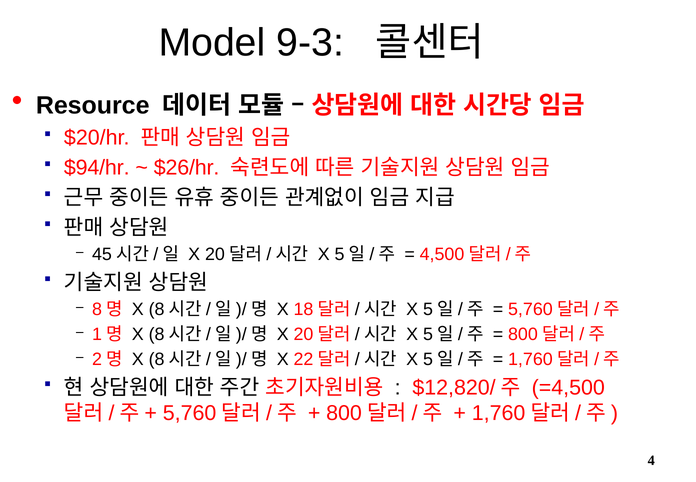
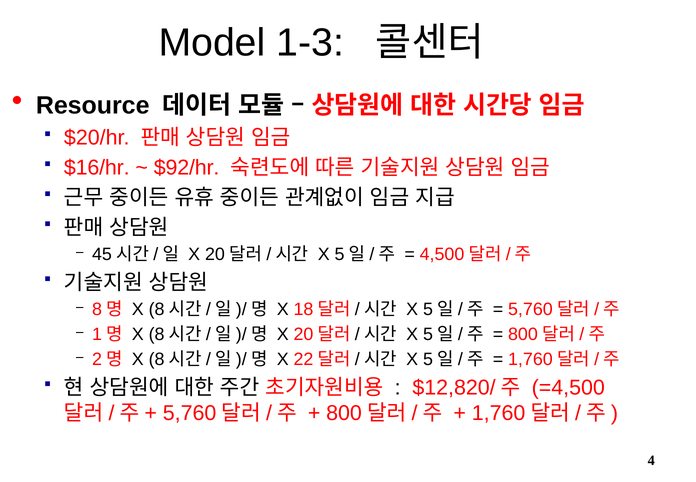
9-3: 9-3 -> 1-3
$94/hr: $94/hr -> $16/hr
$26/hr: $26/hr -> $92/hr
